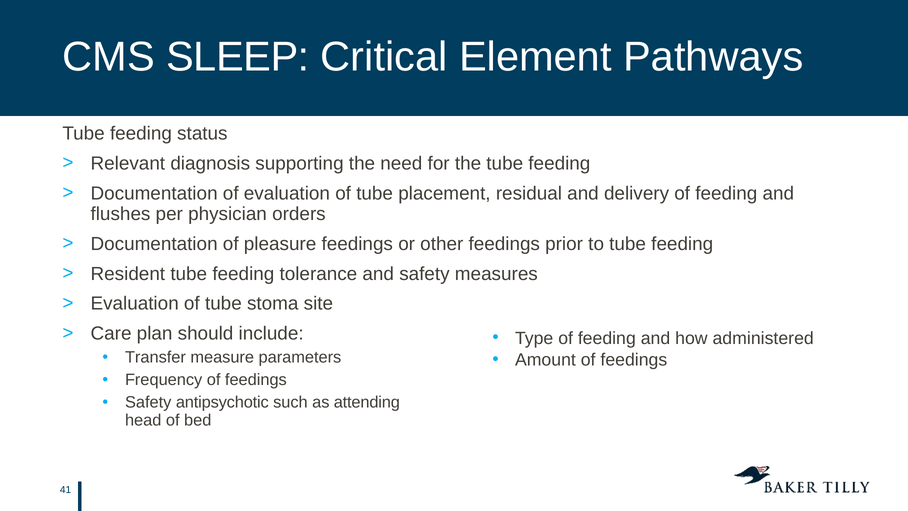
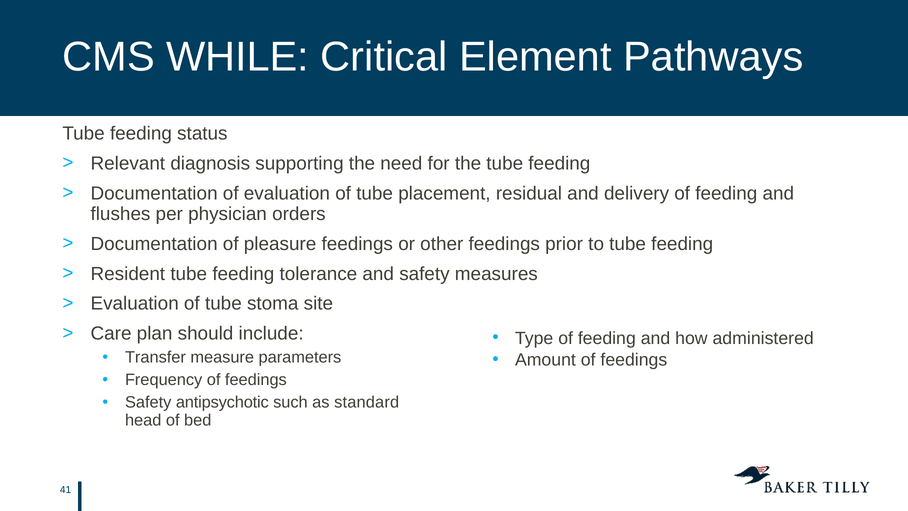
SLEEP: SLEEP -> WHILE
attending: attending -> standard
